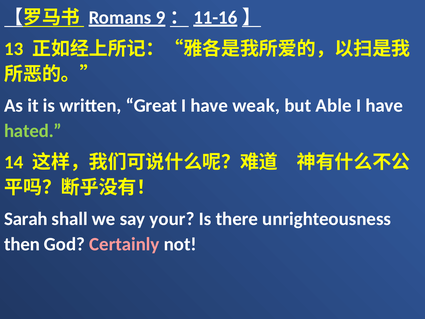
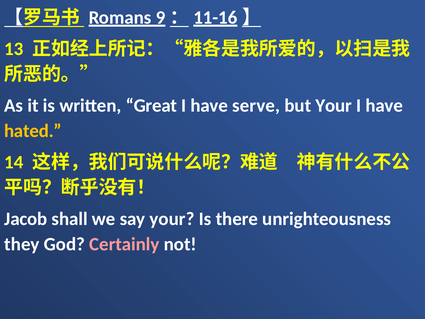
weak: weak -> serve
but Able: Able -> Your
hated colour: light green -> yellow
Sarah: Sarah -> Jacob
then: then -> they
